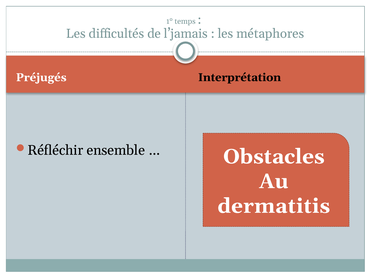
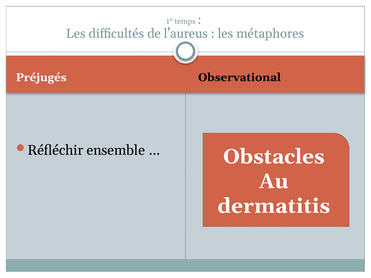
l’jamais: l’jamais -> l’aureus
Interprétation: Interprétation -> Observational
